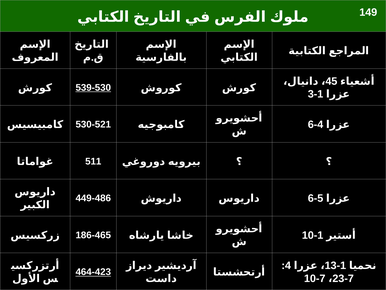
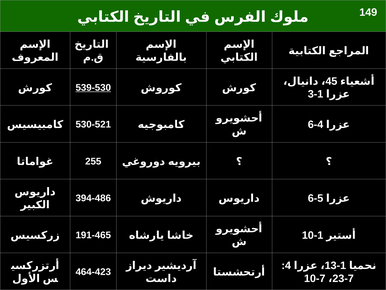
511: 511 -> 255
449-486: 449-486 -> 394-486
186-465: 186-465 -> 191-465
464-423 underline: present -> none
